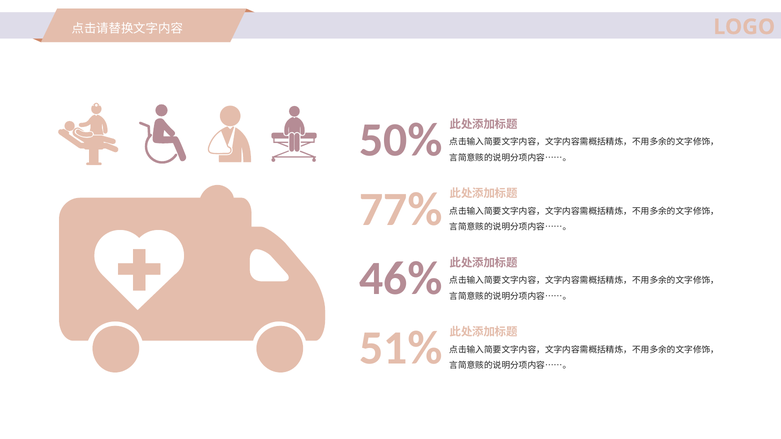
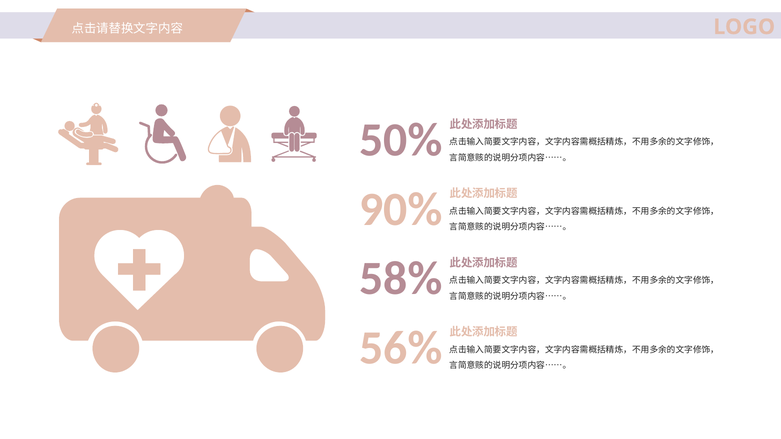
77%: 77% -> 90%
46%: 46% -> 58%
51%: 51% -> 56%
